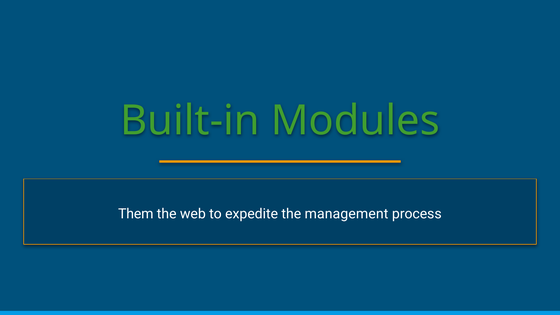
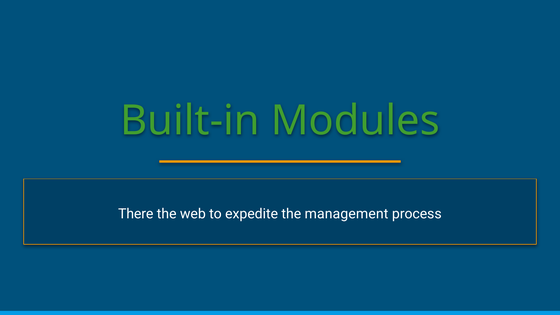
Them: Them -> There
